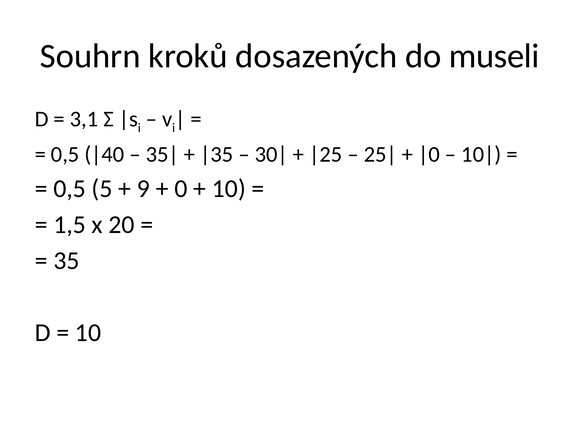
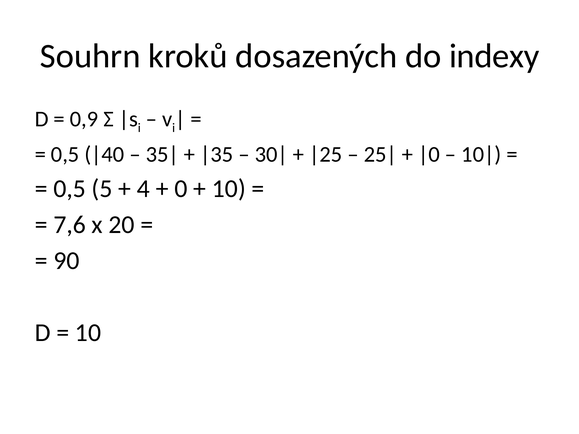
museli: museli -> indexy
3,1: 3,1 -> 0,9
9: 9 -> 4
1,5: 1,5 -> 7,6
35: 35 -> 90
